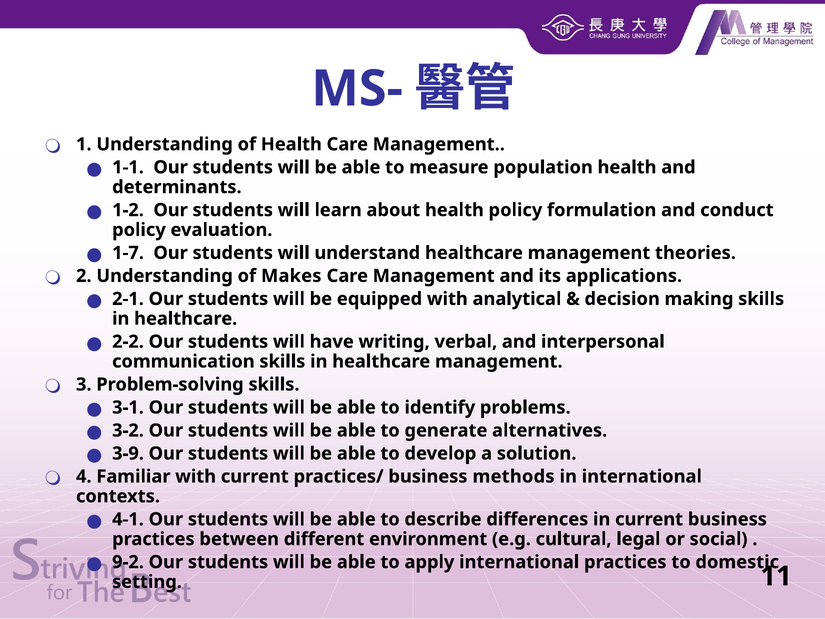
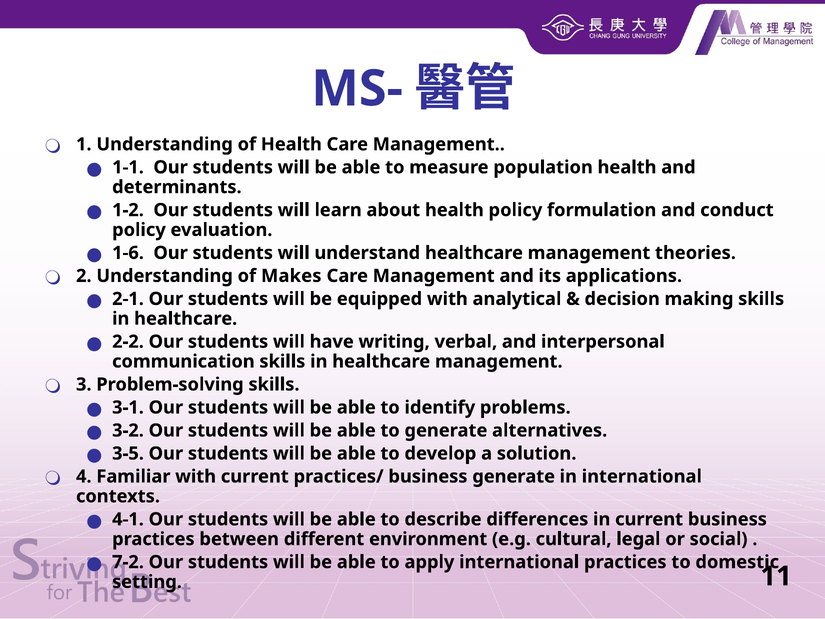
1-7: 1-7 -> 1-6
3-9: 3-9 -> 3-5
business methods: methods -> generate
9-2: 9-2 -> 7-2
